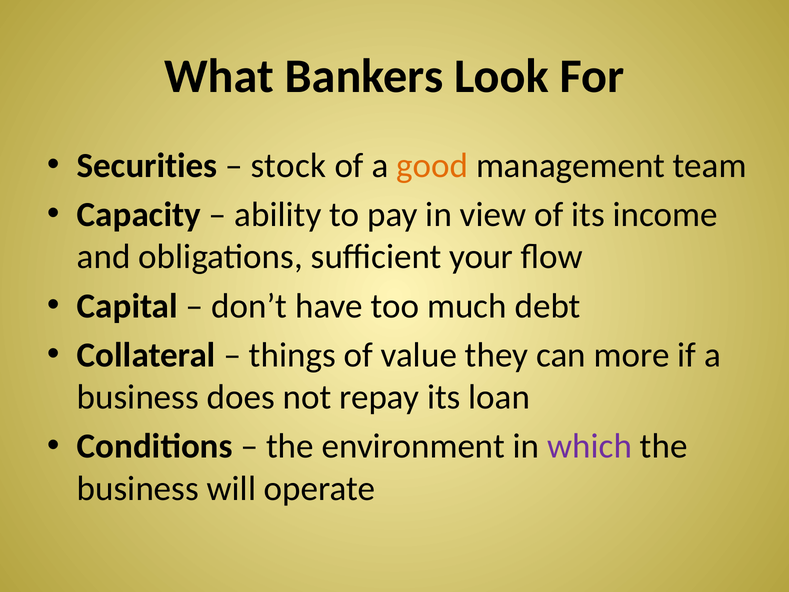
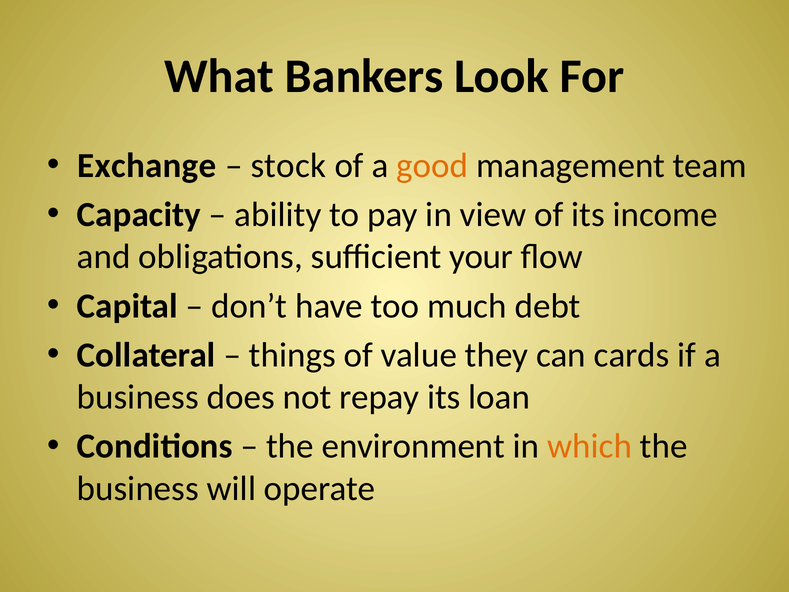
Securities: Securities -> Exchange
more: more -> cards
which colour: purple -> orange
